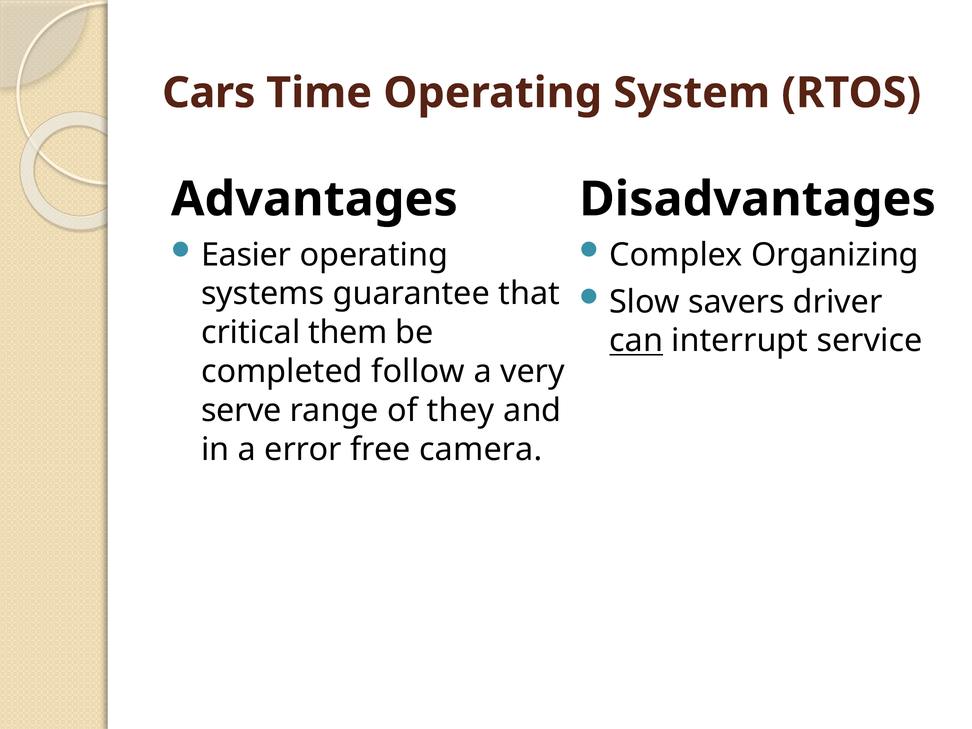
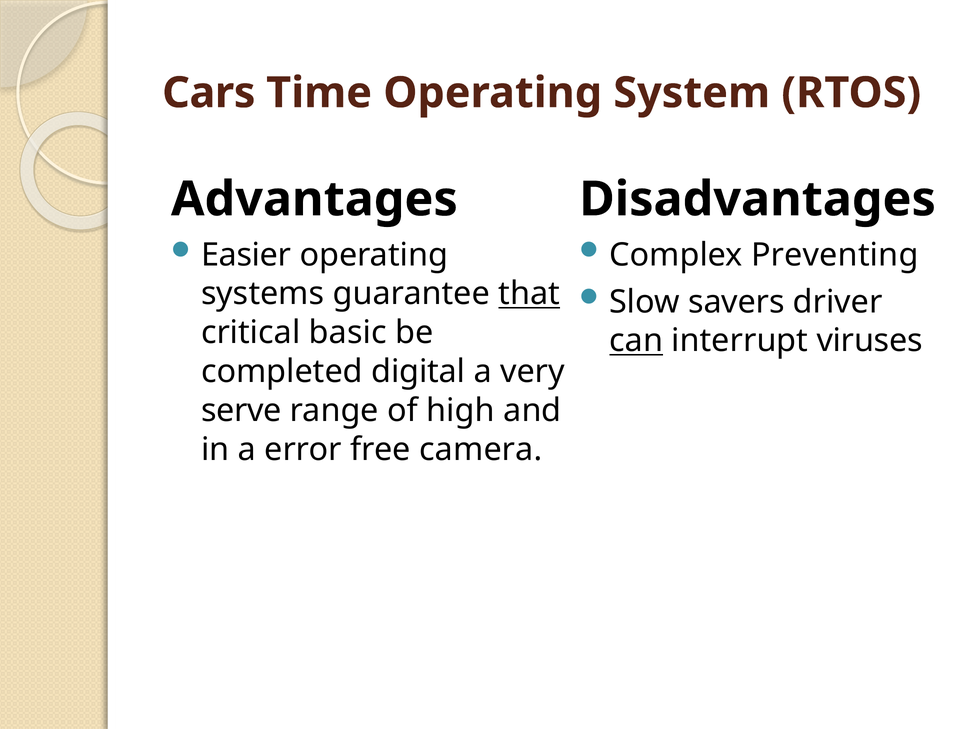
Organizing: Organizing -> Preventing
that underline: none -> present
them: them -> basic
service: service -> viruses
follow: follow -> digital
they: they -> high
